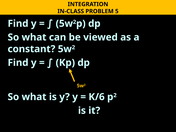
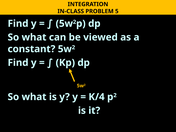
K/6: K/6 -> K/4
